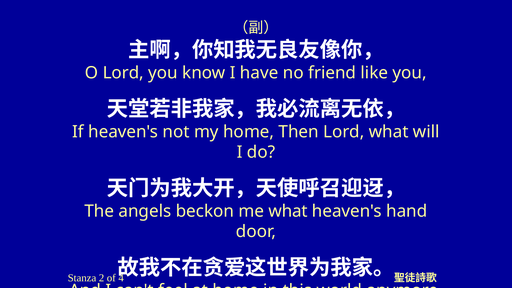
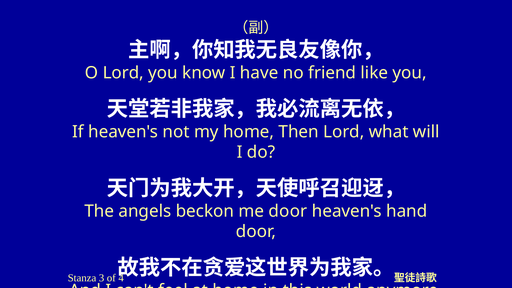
me what: what -> door
2: 2 -> 3
